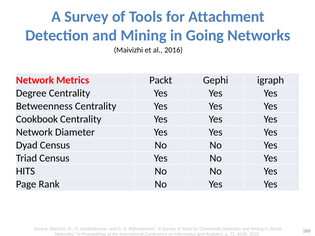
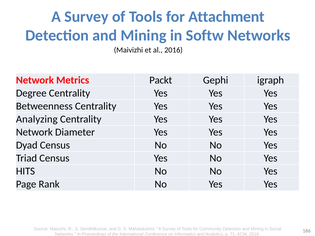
Going: Going -> Softw
Cookbook: Cookbook -> Analyzing
